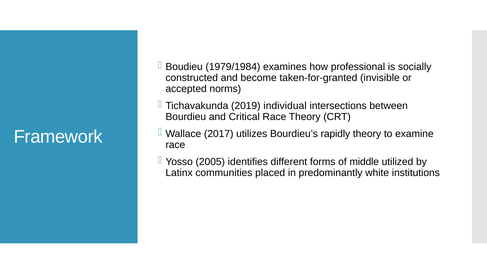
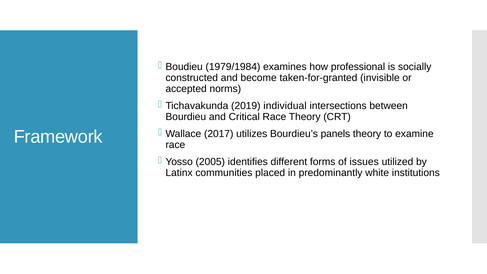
rapidly: rapidly -> panels
middle: middle -> issues
